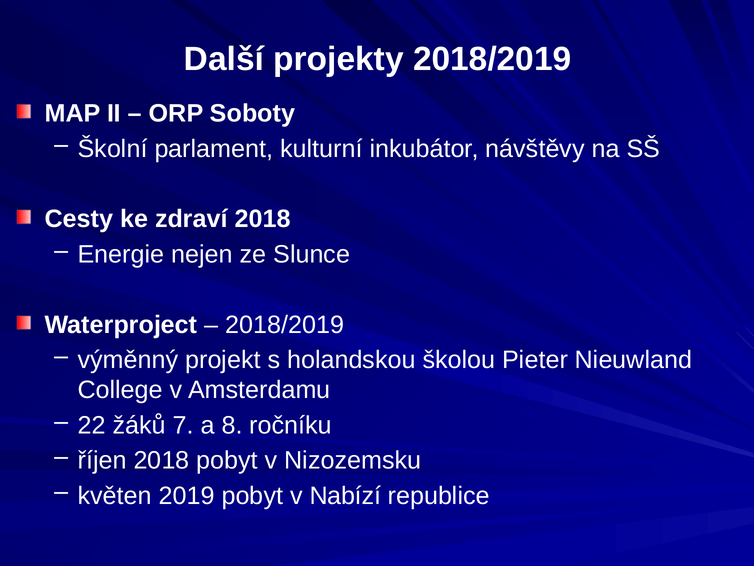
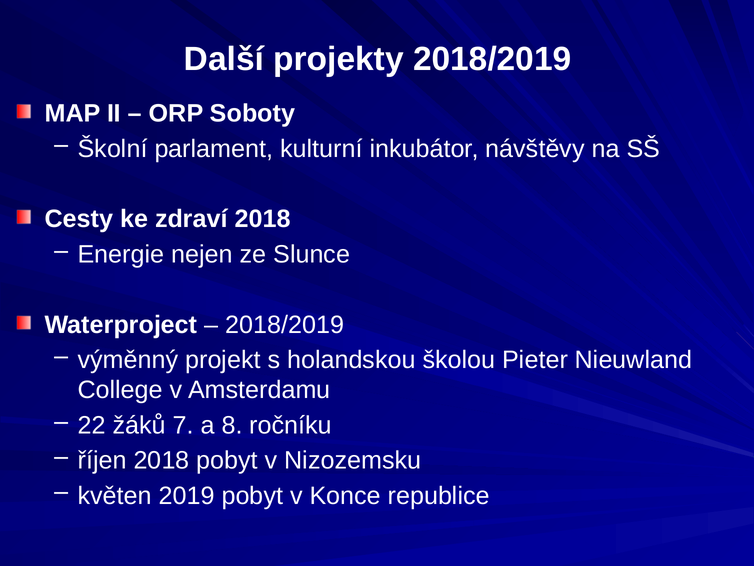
Nabízí: Nabízí -> Konce
